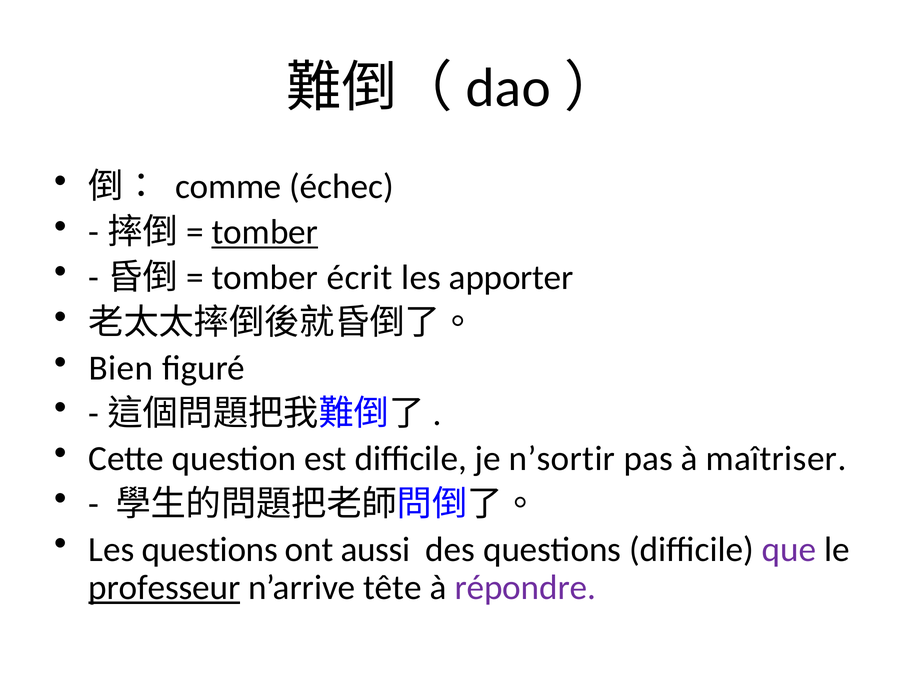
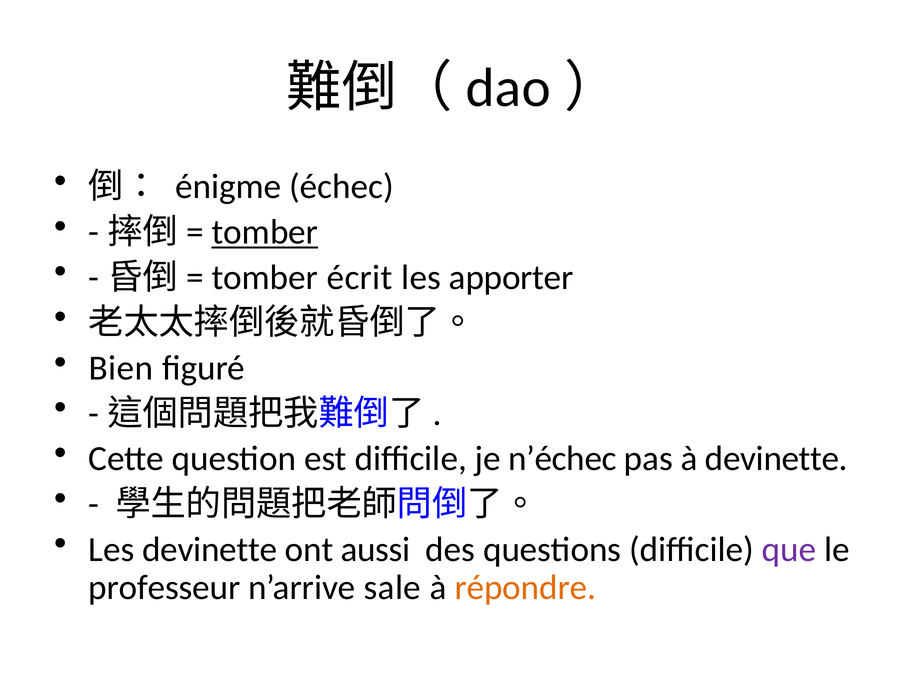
comme: comme -> énigme
n’sortir: n’sortir -> n’échec
à maîtriser: maîtriser -> devinette
Les questions: questions -> devinette
professeur underline: present -> none
tête: tête -> sale
répondre colour: purple -> orange
